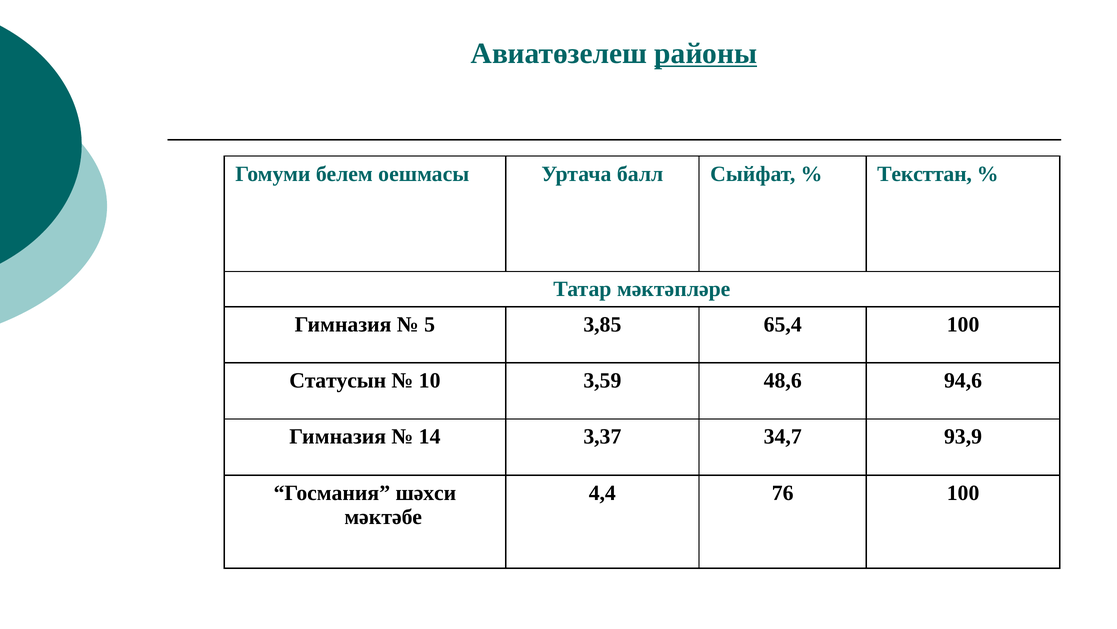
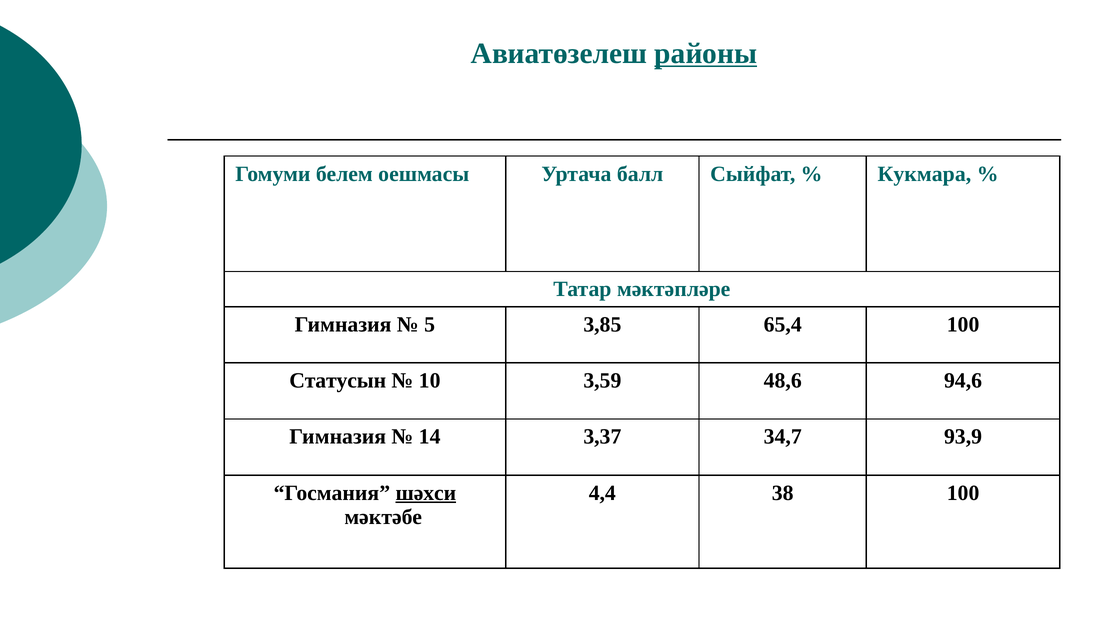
Тексттан: Тексттан -> Кукмара
шәхси underline: none -> present
76: 76 -> 38
